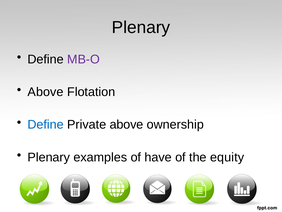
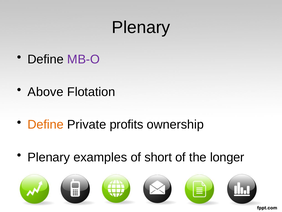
Define at (46, 124) colour: blue -> orange
Private above: above -> profits
have: have -> short
equity: equity -> longer
